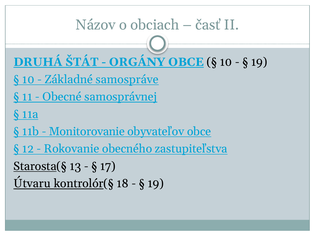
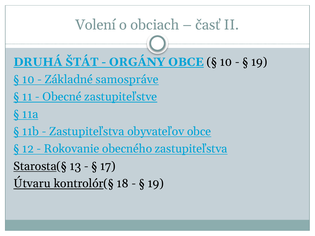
Názov: Názov -> Volení
samosprávnej: samosprávnej -> zastupiteľstve
Monitorovanie at (87, 132): Monitorovanie -> Zastupiteľstva
